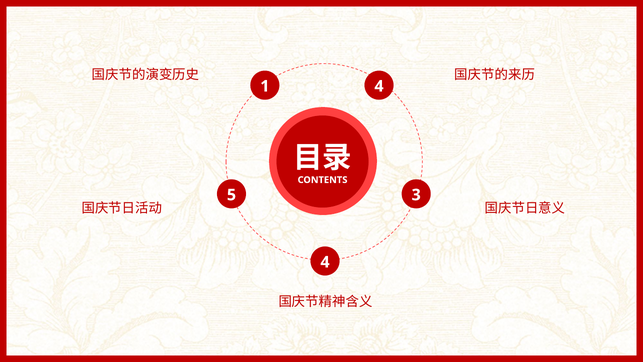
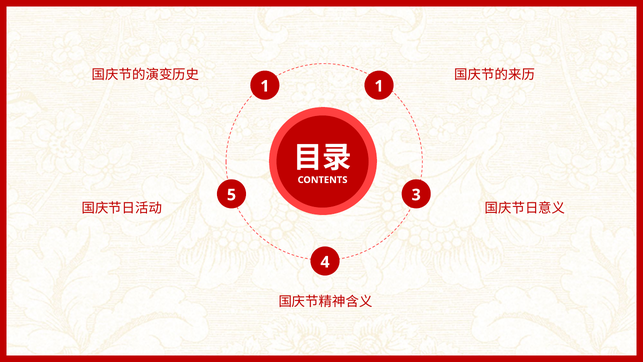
1 4: 4 -> 1
